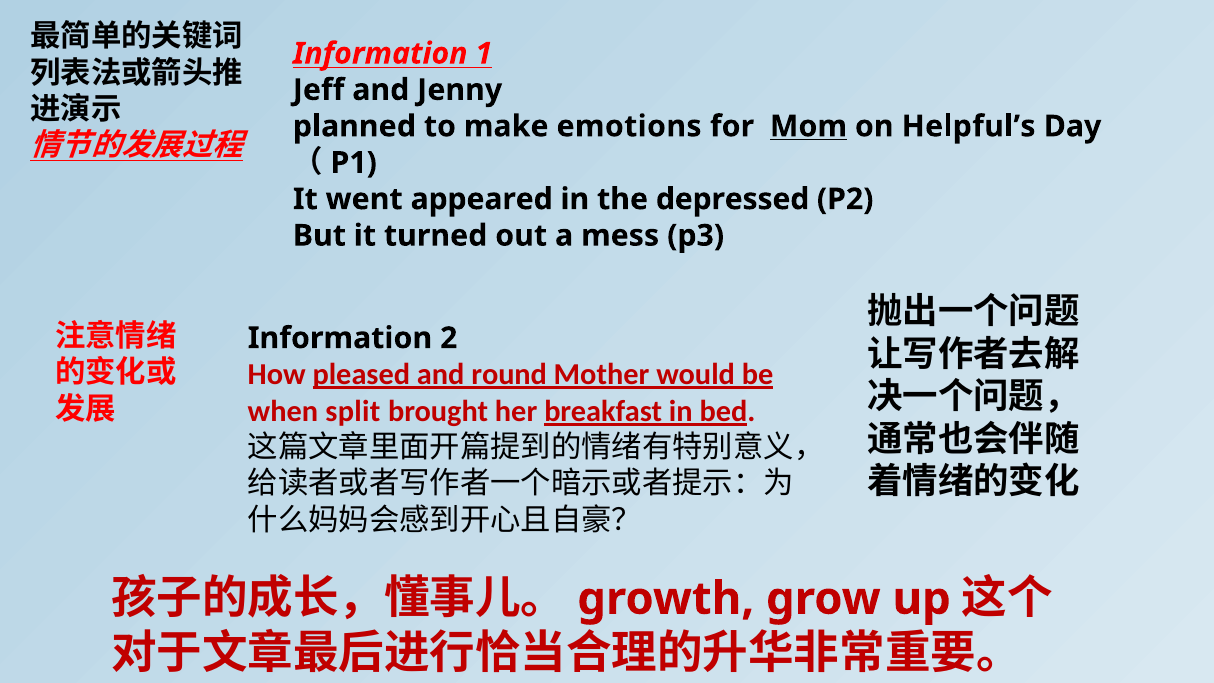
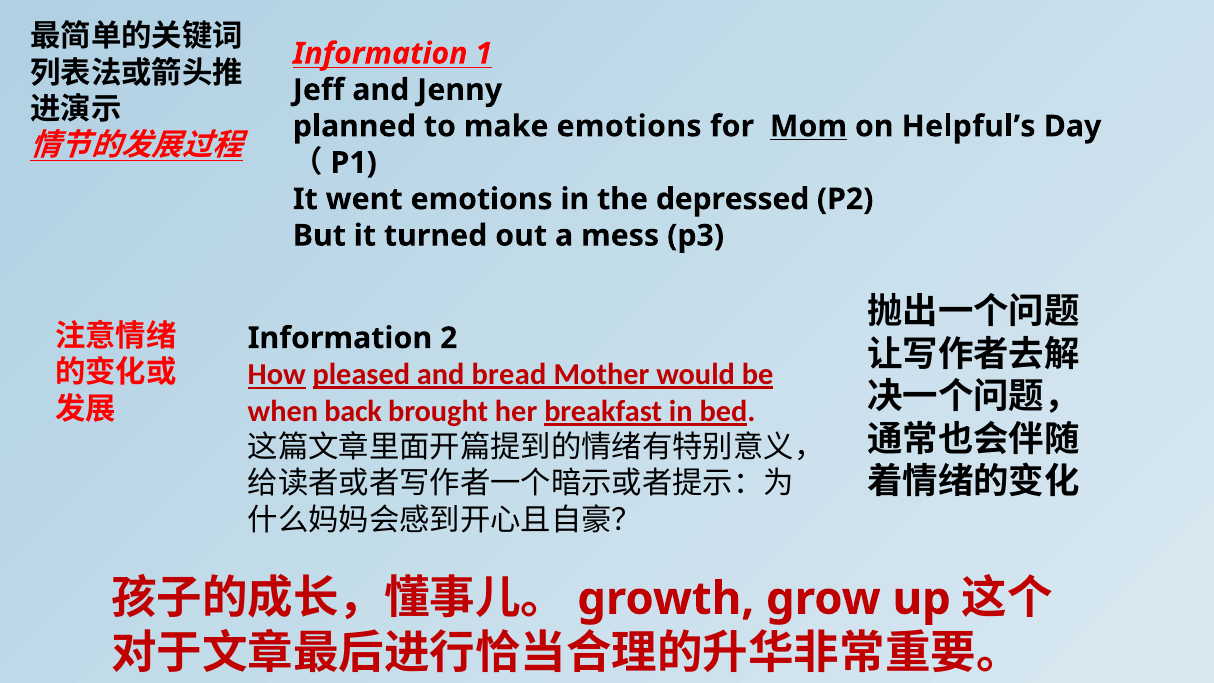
went appeared: appeared -> emotions
How underline: none -> present
round: round -> bread
split: split -> back
